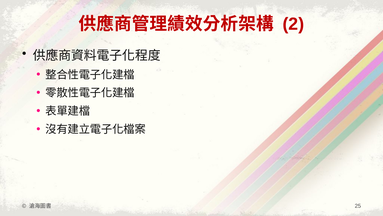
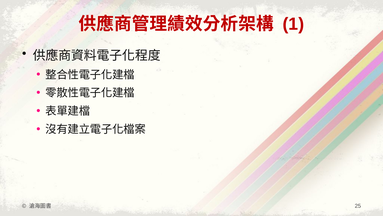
2: 2 -> 1
